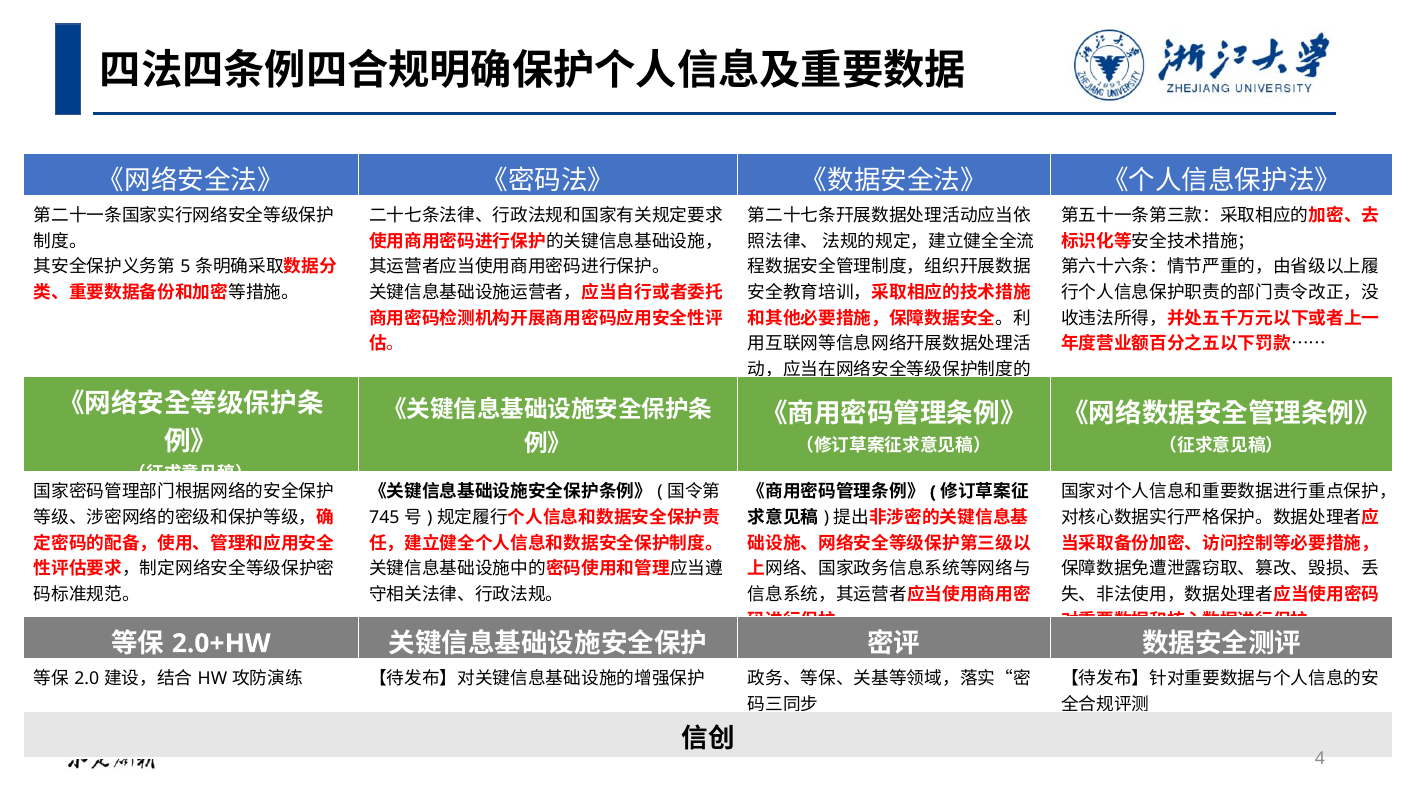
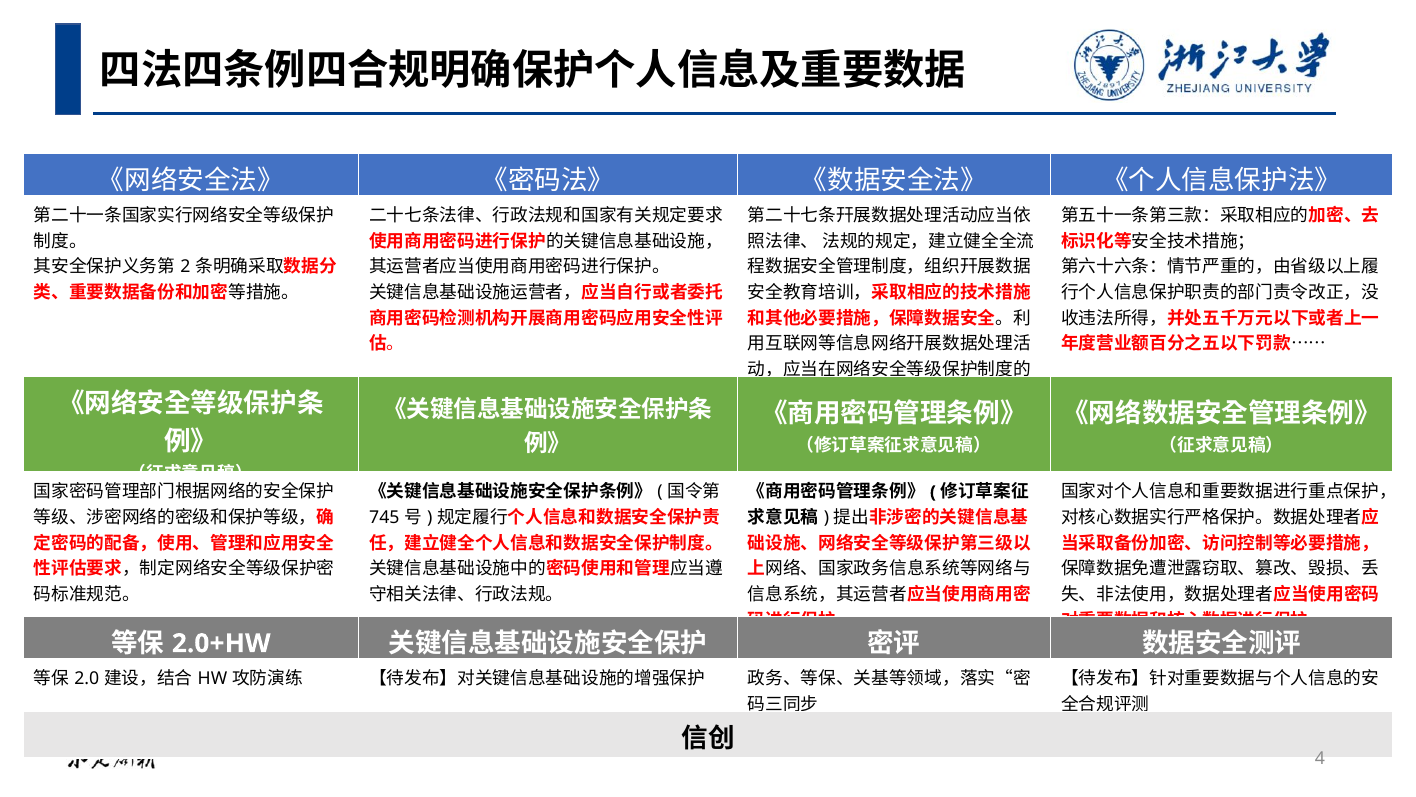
5: 5 -> 2
